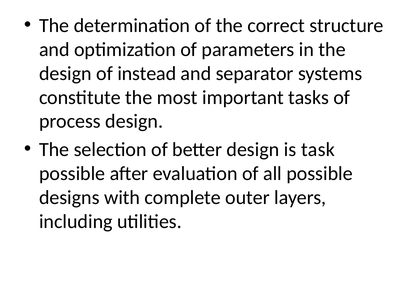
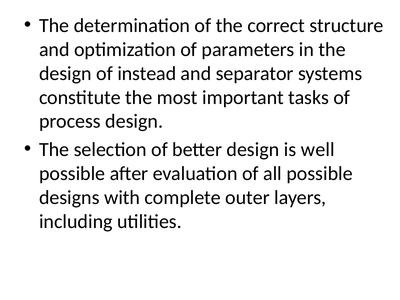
task: task -> well
